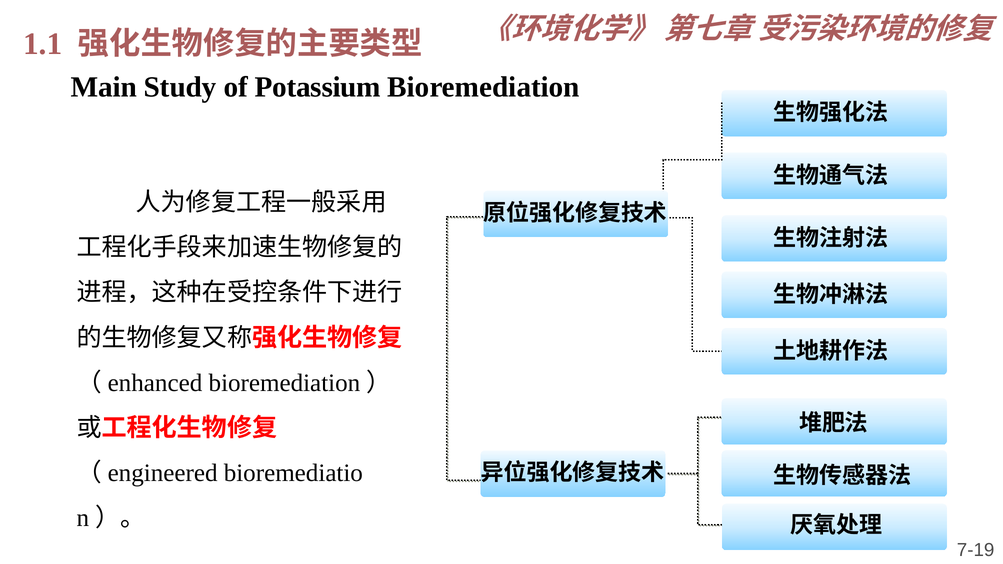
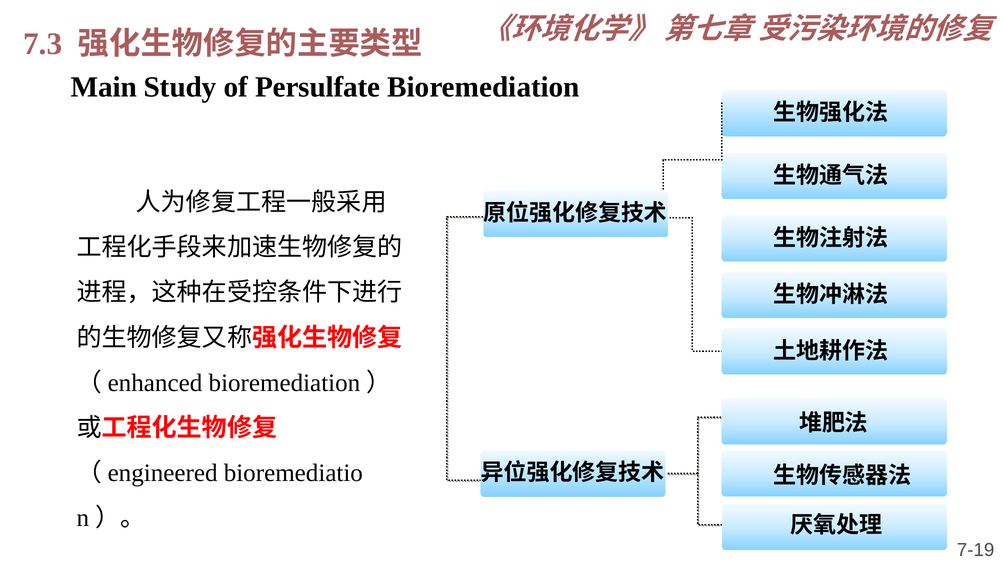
1.1: 1.1 -> 7.3
Potassium: Potassium -> Persulfate
